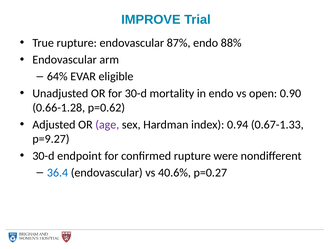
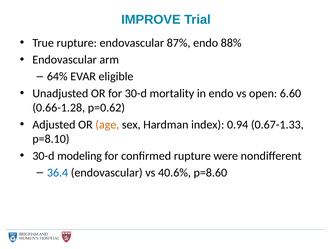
0.90: 0.90 -> 6.60
age colour: purple -> orange
p=9.27: p=9.27 -> p=8.10
endpoint: endpoint -> modeling
p=0.27: p=0.27 -> p=8.60
